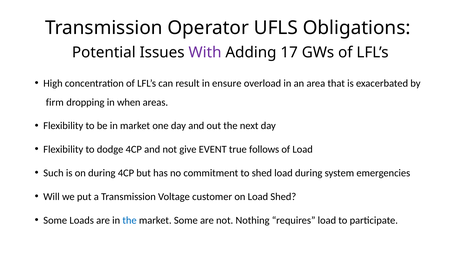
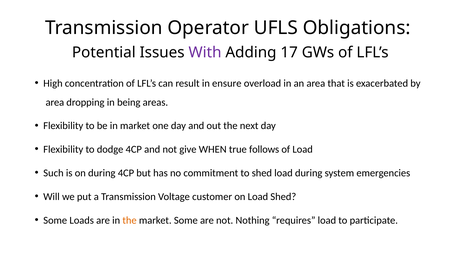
firm at (55, 102): firm -> area
when: when -> being
EVENT: EVENT -> WHEN
the at (130, 220) colour: blue -> orange
